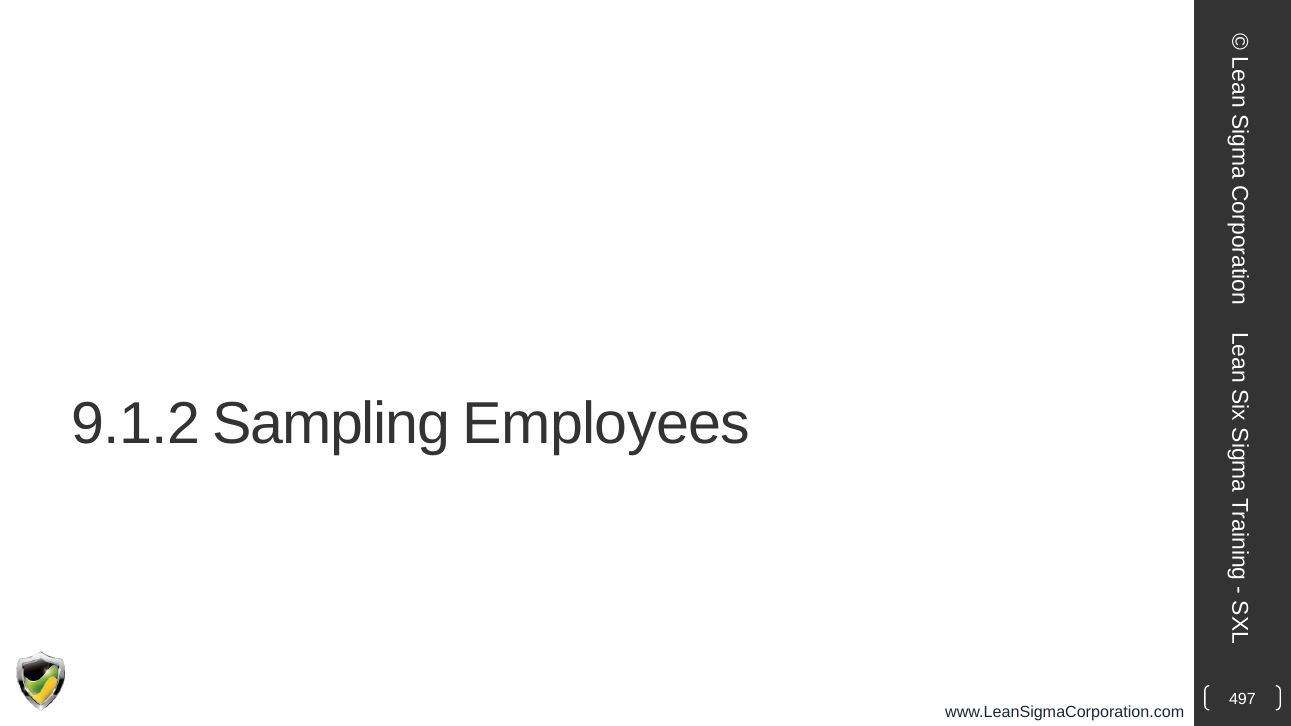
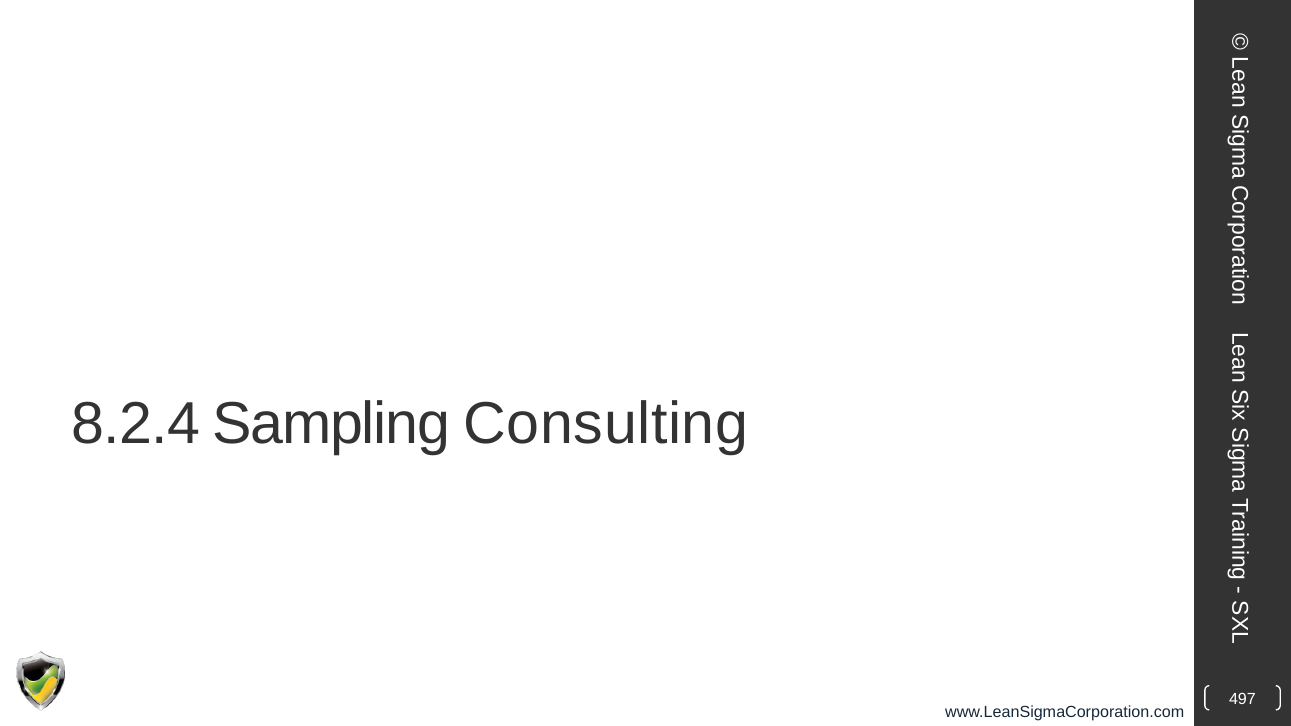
9.1.2: 9.1.2 -> 8.2.4
Employees: Employees -> Consulting
